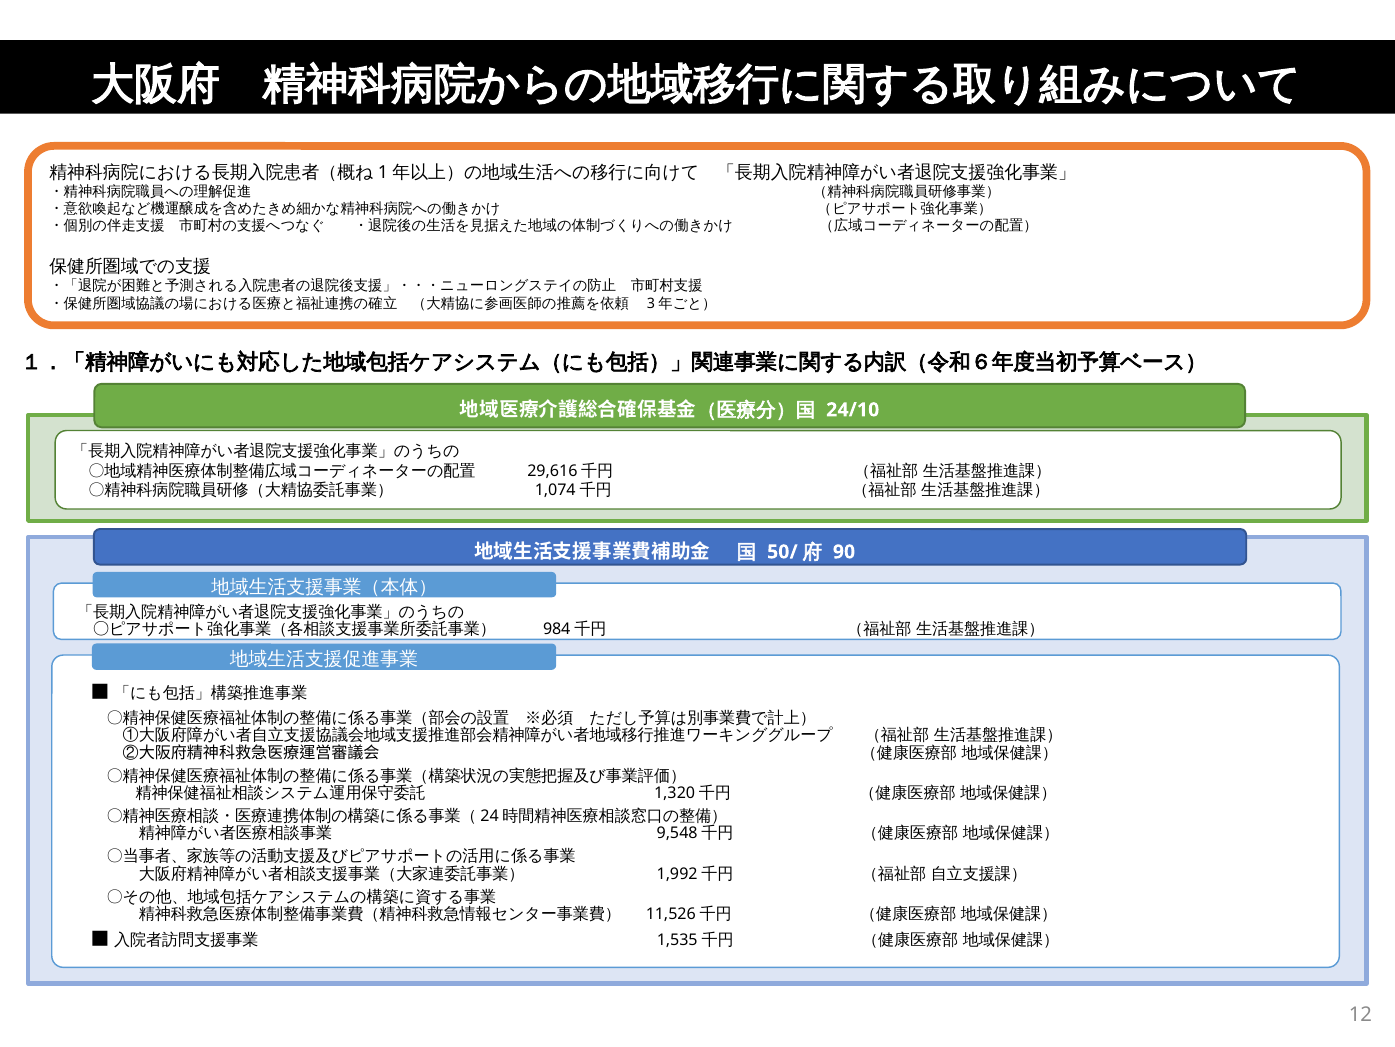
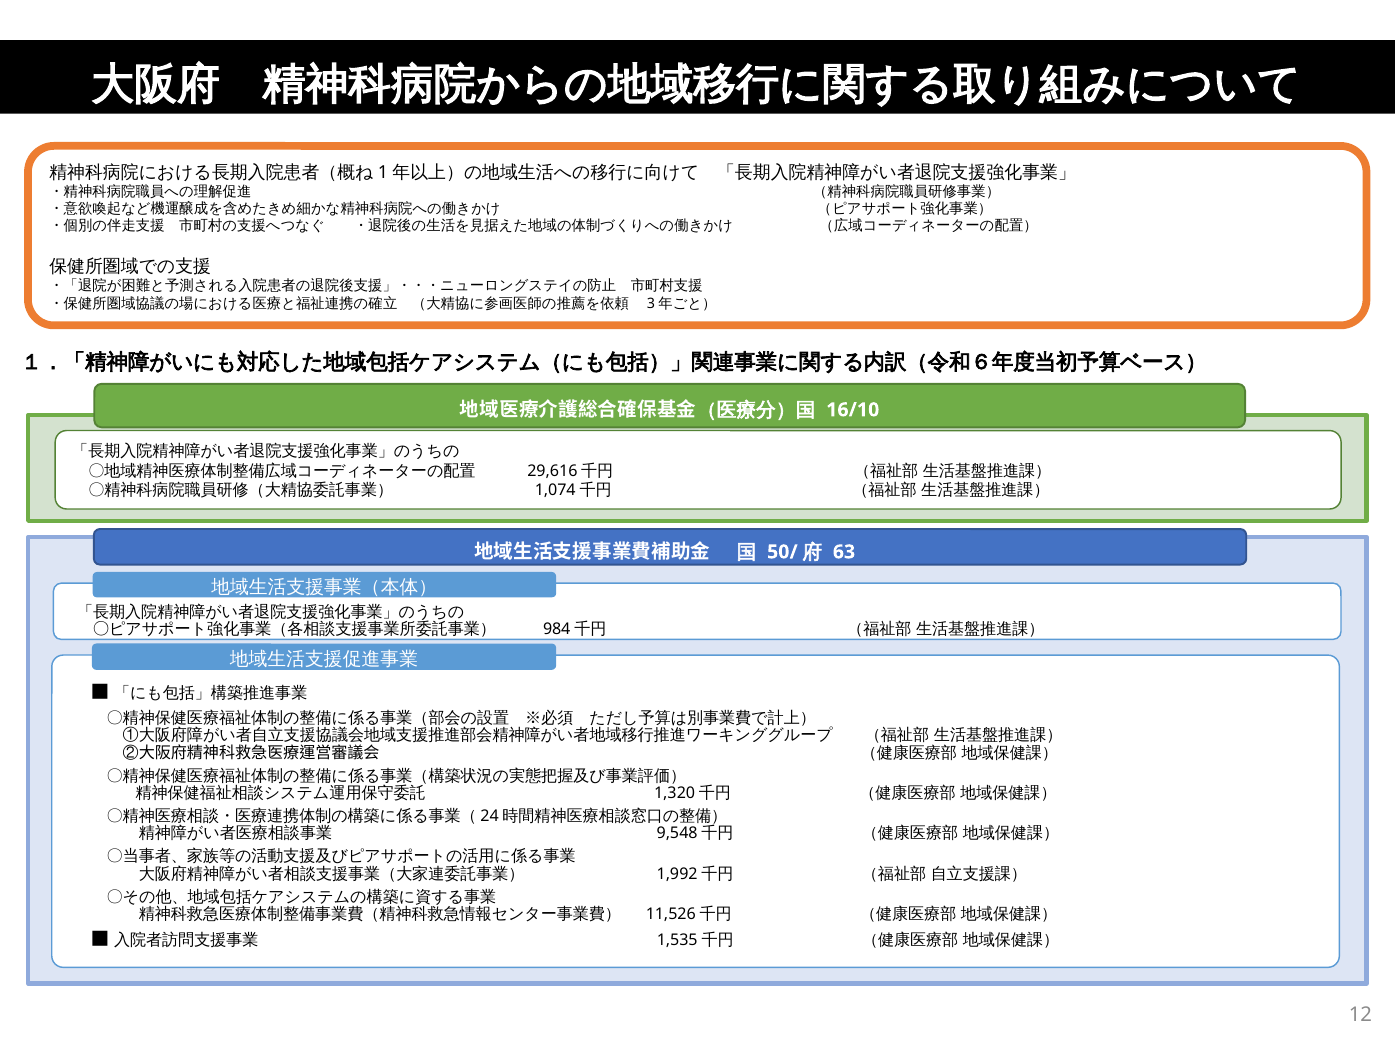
24/10: 24/10 -> 16/10
90: 90 -> 63
